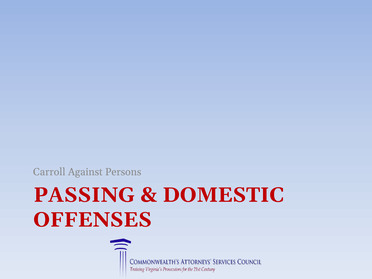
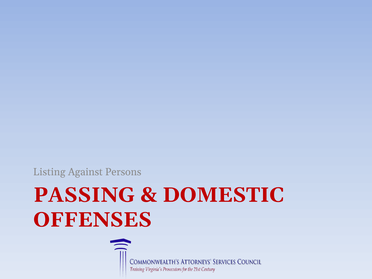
Carroll: Carroll -> Listing
